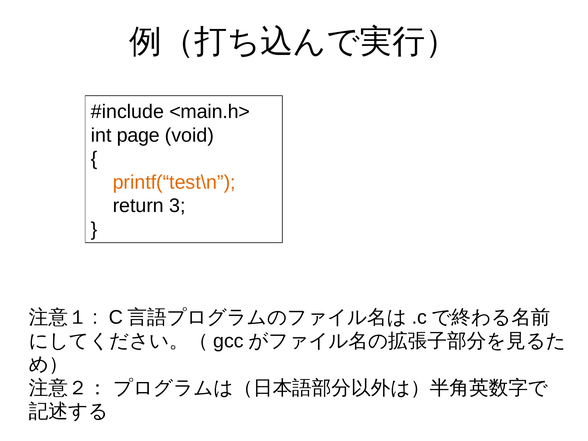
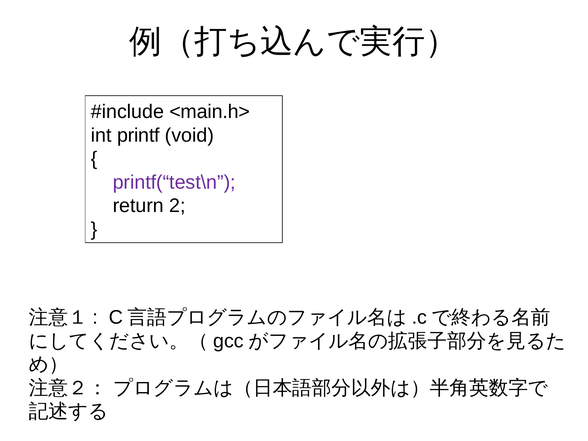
page: page -> printf
printf(“test\n colour: orange -> purple
3: 3 -> 2
